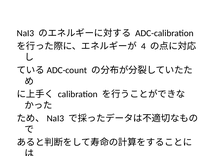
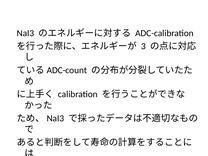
4: 4 -> 3
